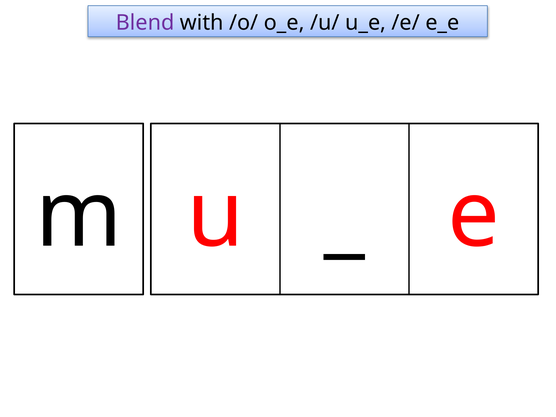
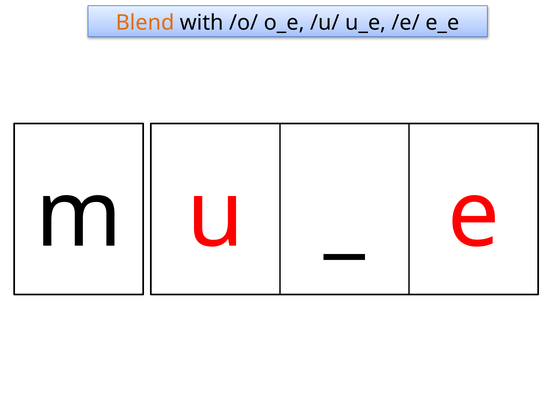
Blend colour: purple -> orange
